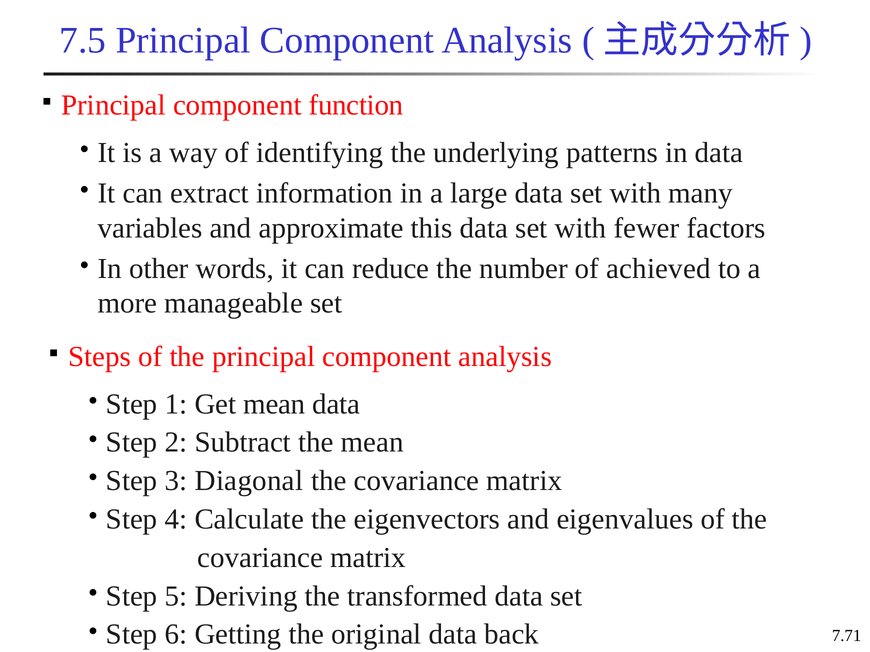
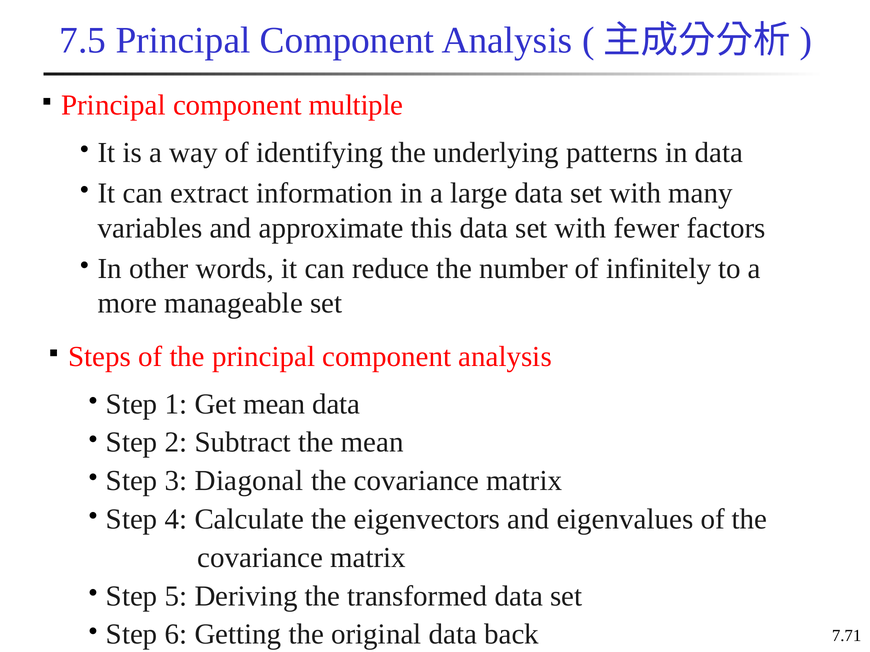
function: function -> multiple
achieved: achieved -> infinitely
